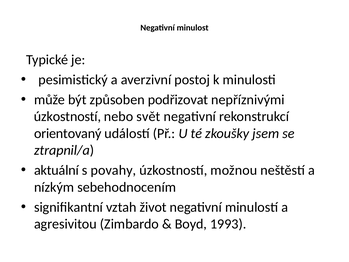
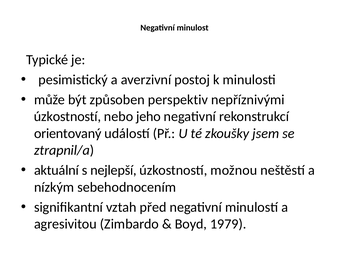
podřizovat: podřizovat -> perspektiv
svět: svět -> jeho
povahy: povahy -> nejlepší
život: život -> před
1993: 1993 -> 1979
